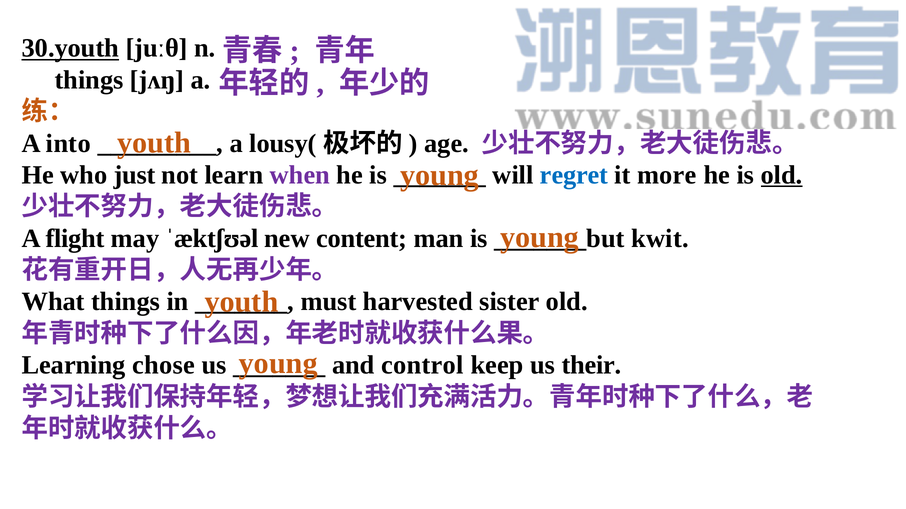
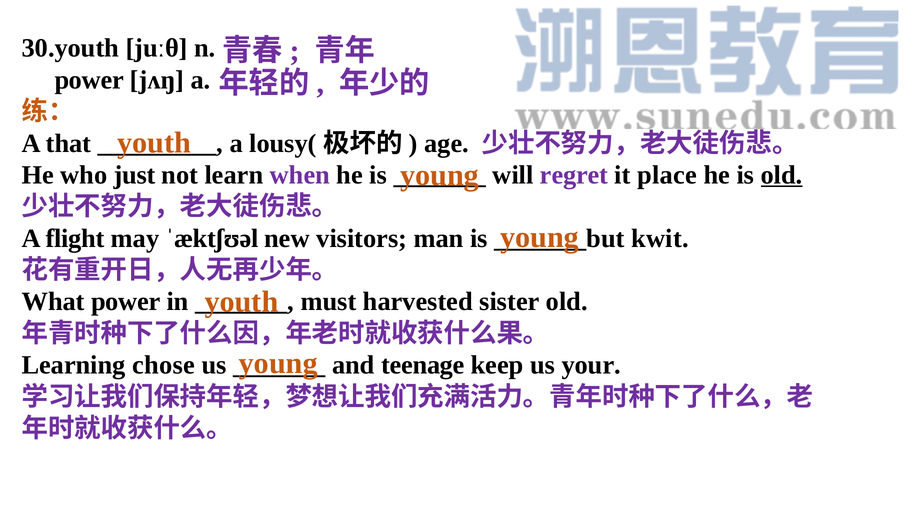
30.youth underline: present -> none
things at (89, 80): things -> power
into: into -> that
regret colour: blue -> purple
more: more -> place
content: content -> visitors
What things: things -> power
control: control -> teenage
their: their -> your
